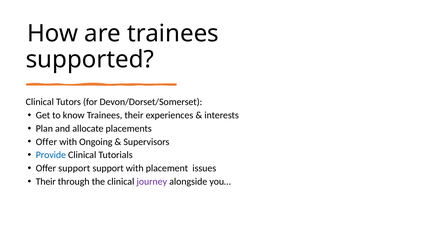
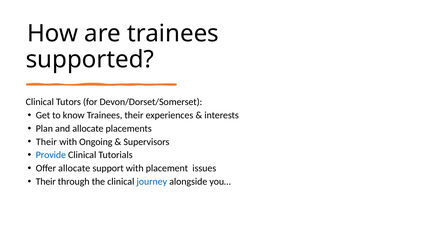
Offer at (46, 142): Offer -> Their
Offer support: support -> allocate
journey colour: purple -> blue
